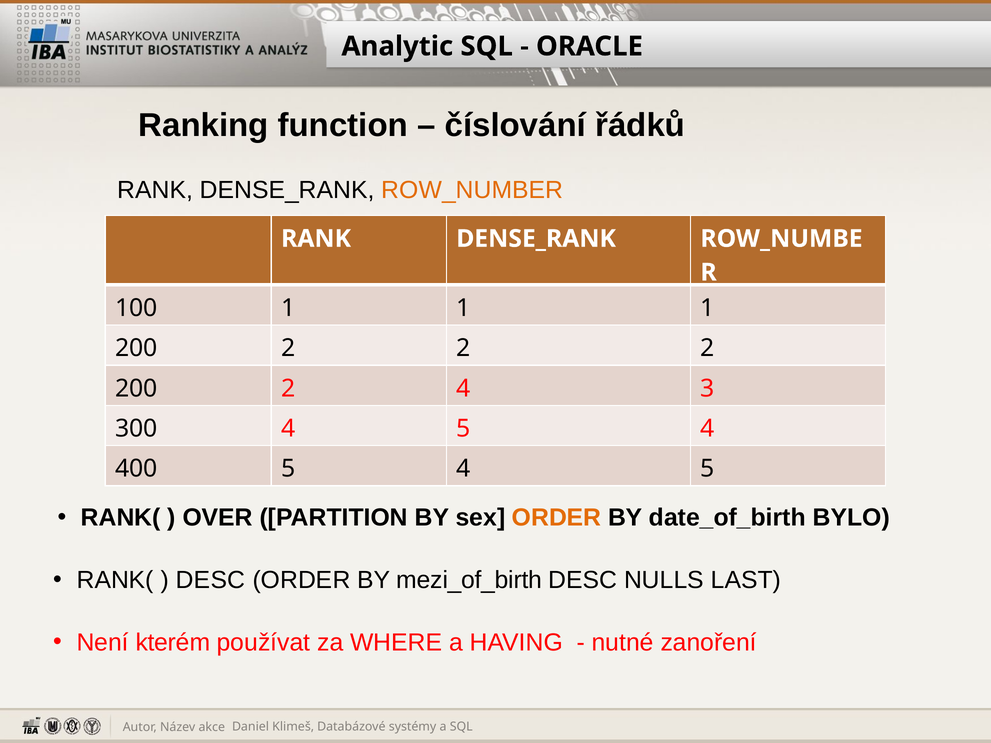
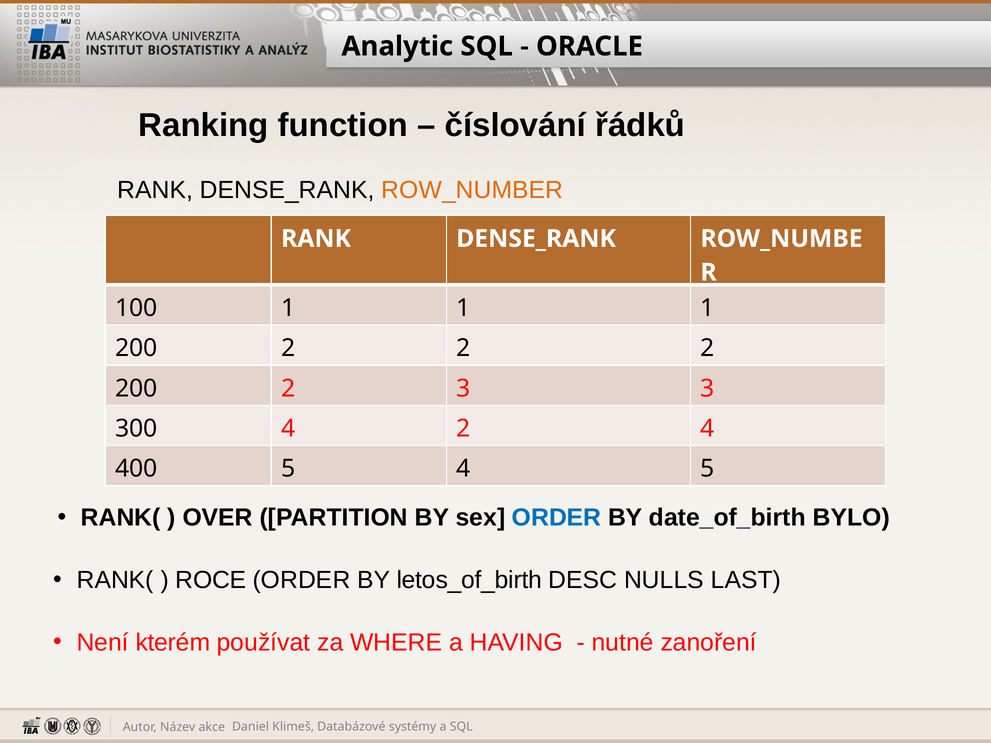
2 4: 4 -> 3
300 4 5: 5 -> 2
ORDER at (557, 518) colour: orange -> blue
DESC at (211, 580): DESC -> ROCE
mezi_of_birth: mezi_of_birth -> letos_of_birth
